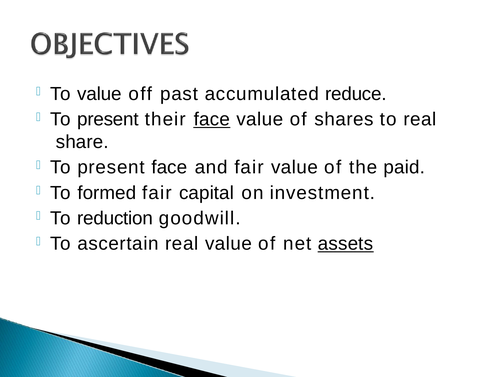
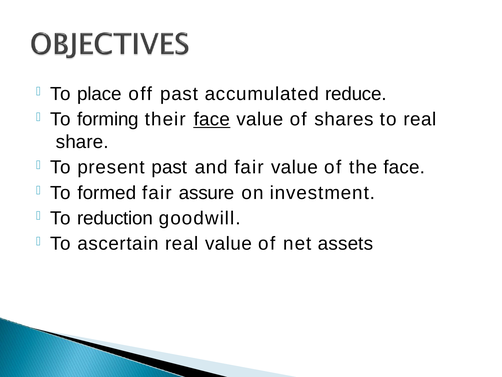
To value: value -> place
present at (108, 119): present -> forming
present face: face -> past
the paid: paid -> face
capital: capital -> assure
assets underline: present -> none
